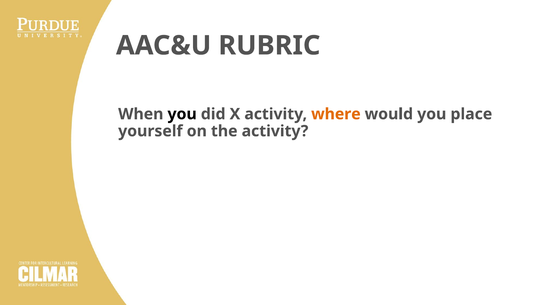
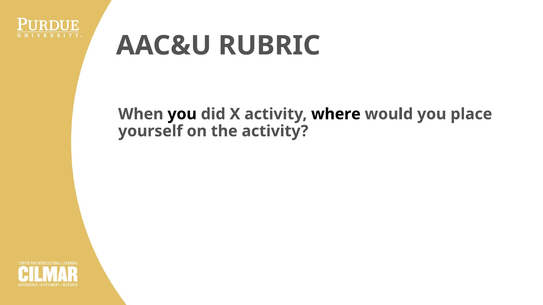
where colour: orange -> black
